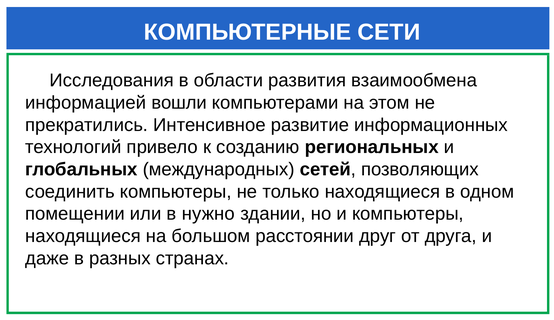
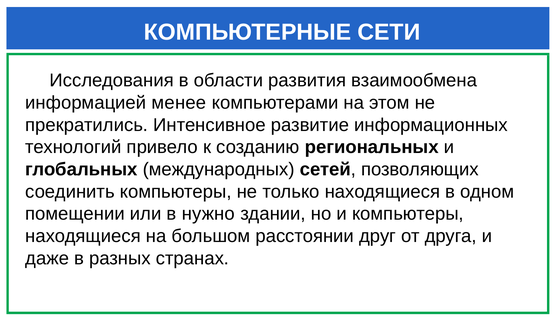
вошли: вошли -> менее
